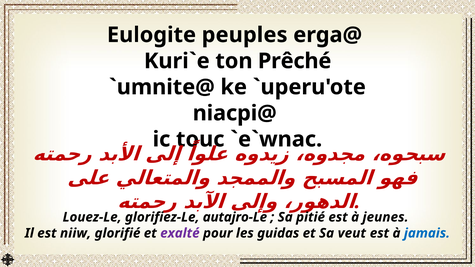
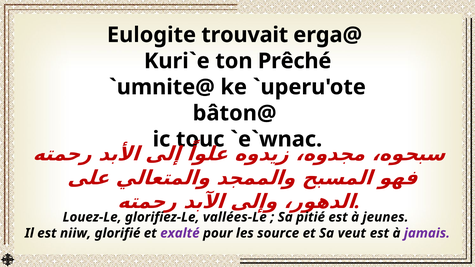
peuples: peuples -> trouvait
niacpi@: niacpi@ -> bâton@
autajro-Le: autajro-Le -> vallées-Le
guidas: guidas -> source
jamais colour: blue -> purple
